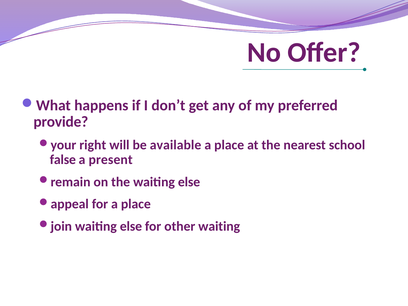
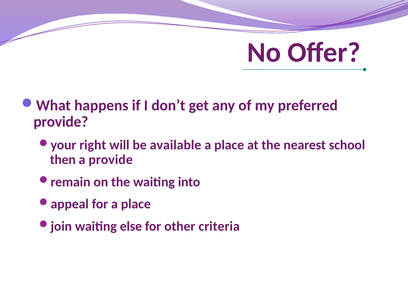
false: false -> then
a present: present -> provide
the waiting else: else -> into
other waiting: waiting -> criteria
